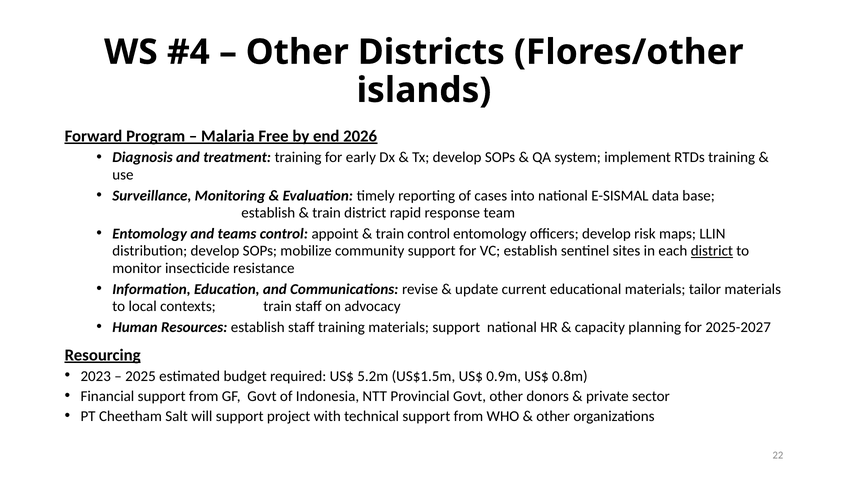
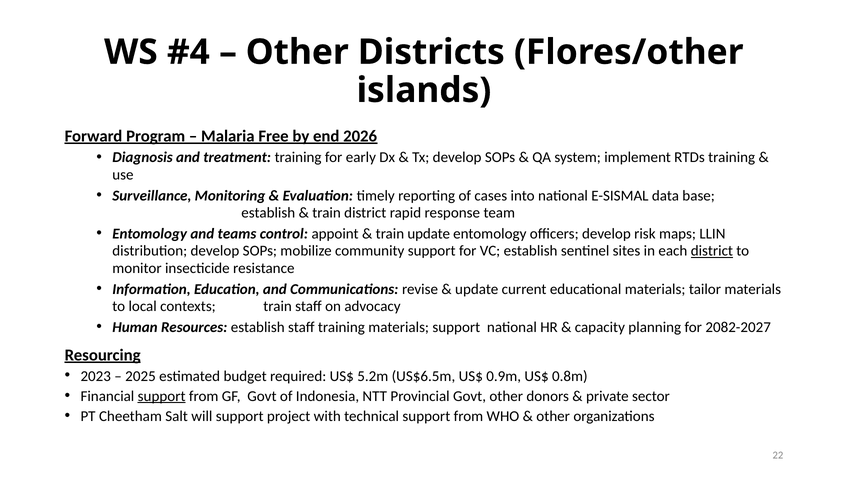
train control: control -> update
2025-2027: 2025-2027 -> 2082-2027
US$1.5m: US$1.5m -> US$6.5m
support at (162, 396) underline: none -> present
